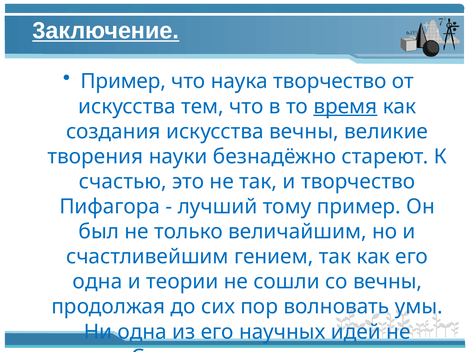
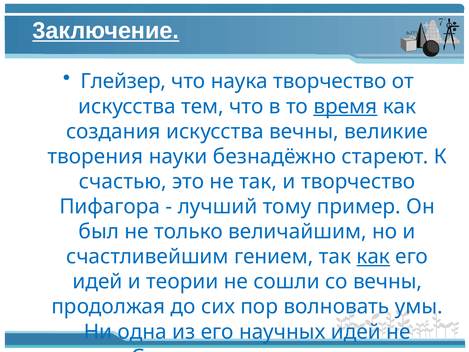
Пример at (123, 81): Пример -> Глейзер
как at (373, 256) underline: none -> present
одна at (97, 282): одна -> идей
